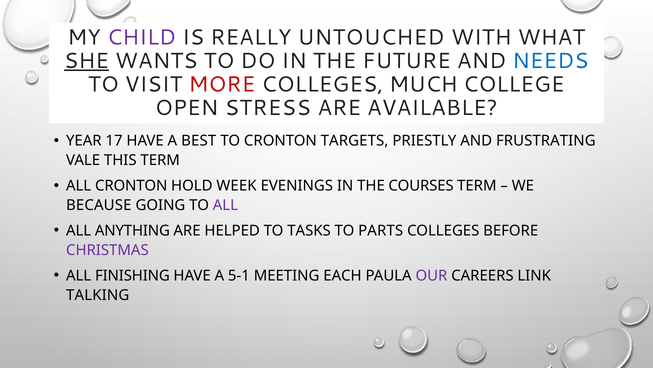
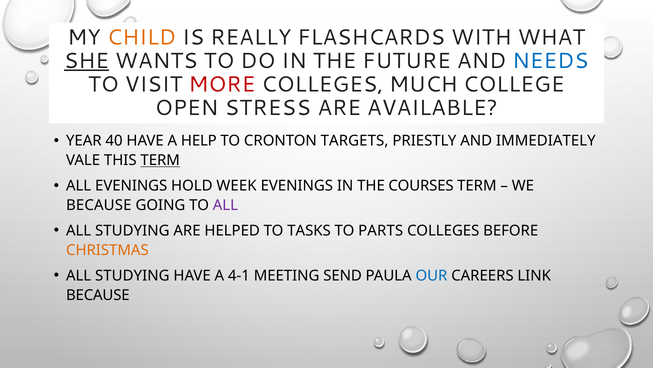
CHILD colour: purple -> orange
UNTOUCHED: UNTOUCHED -> FLASHCARDS
17: 17 -> 40
BEST: BEST -> HELP
FRUSTRATING: FRUSTRATING -> IMMEDIATELY
TERM at (160, 160) underline: none -> present
ALL CRONTON: CRONTON -> EVENINGS
ANYTHING at (132, 230): ANYTHING -> STUDYING
CHRISTMAS colour: purple -> orange
FINISHING at (132, 275): FINISHING -> STUDYING
5-1: 5-1 -> 4-1
EACH: EACH -> SEND
OUR colour: purple -> blue
TALKING at (98, 295): TALKING -> BECAUSE
